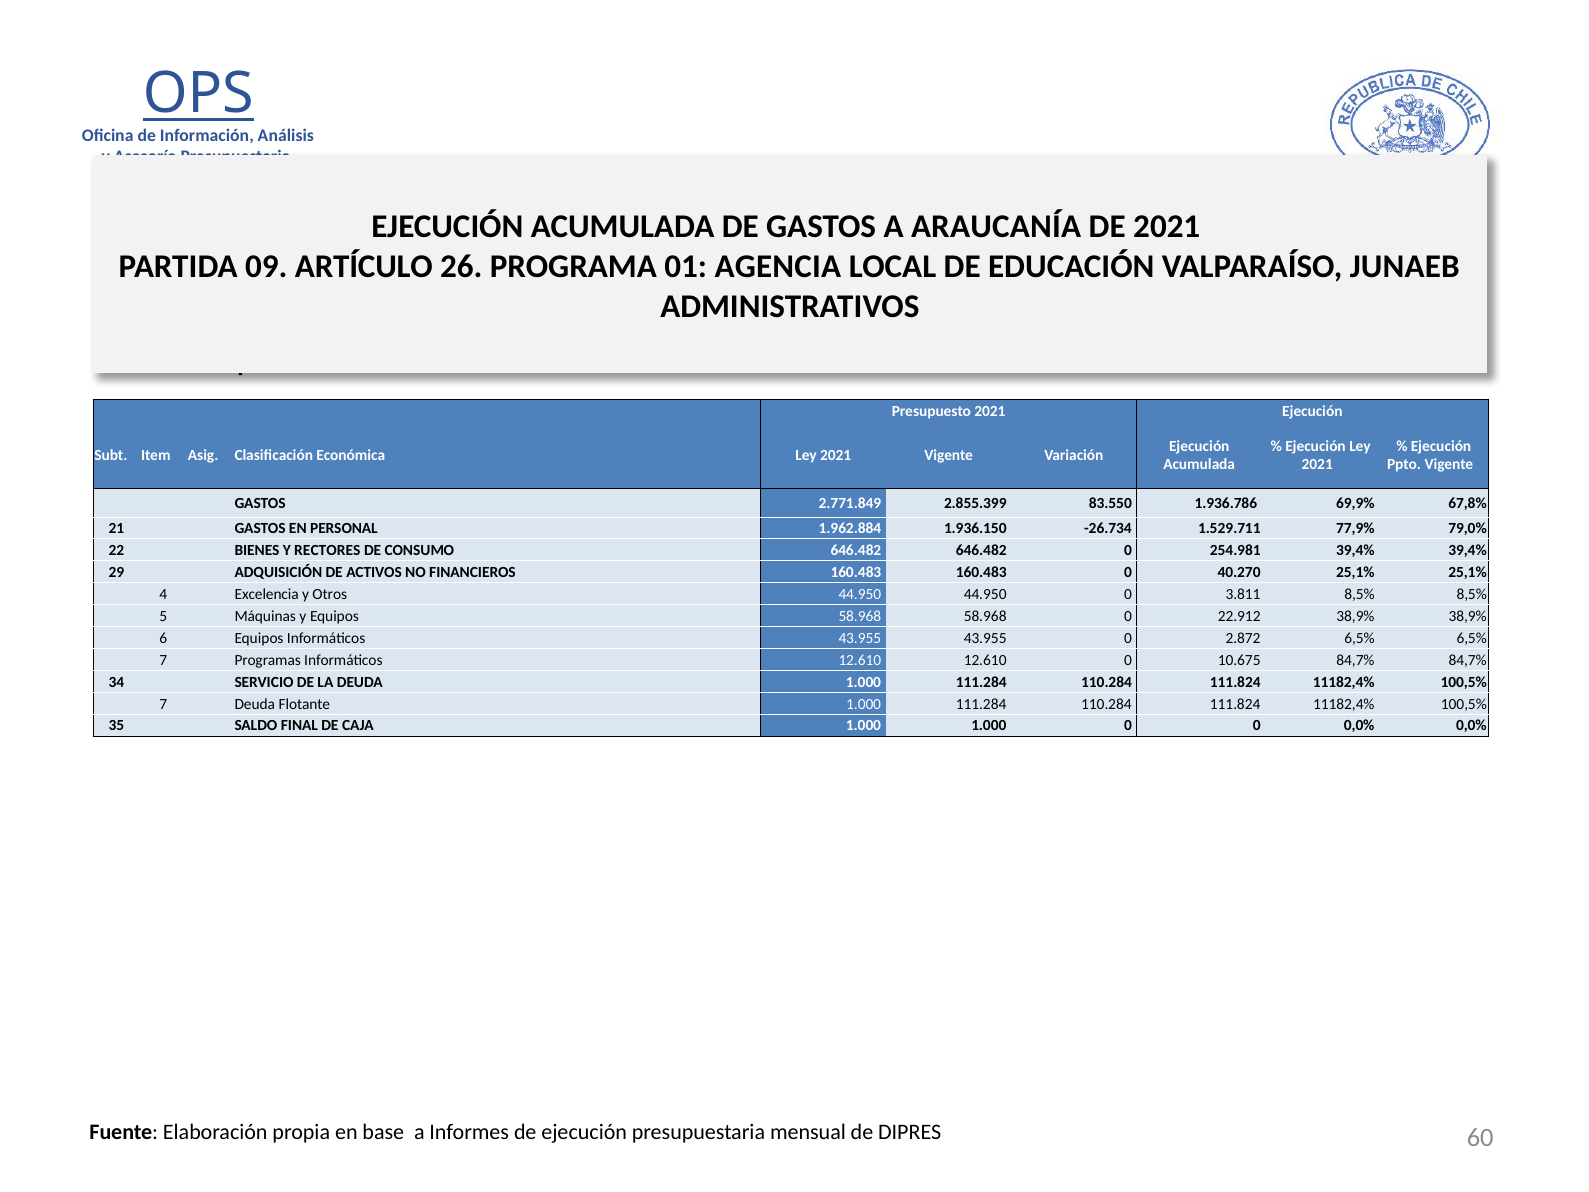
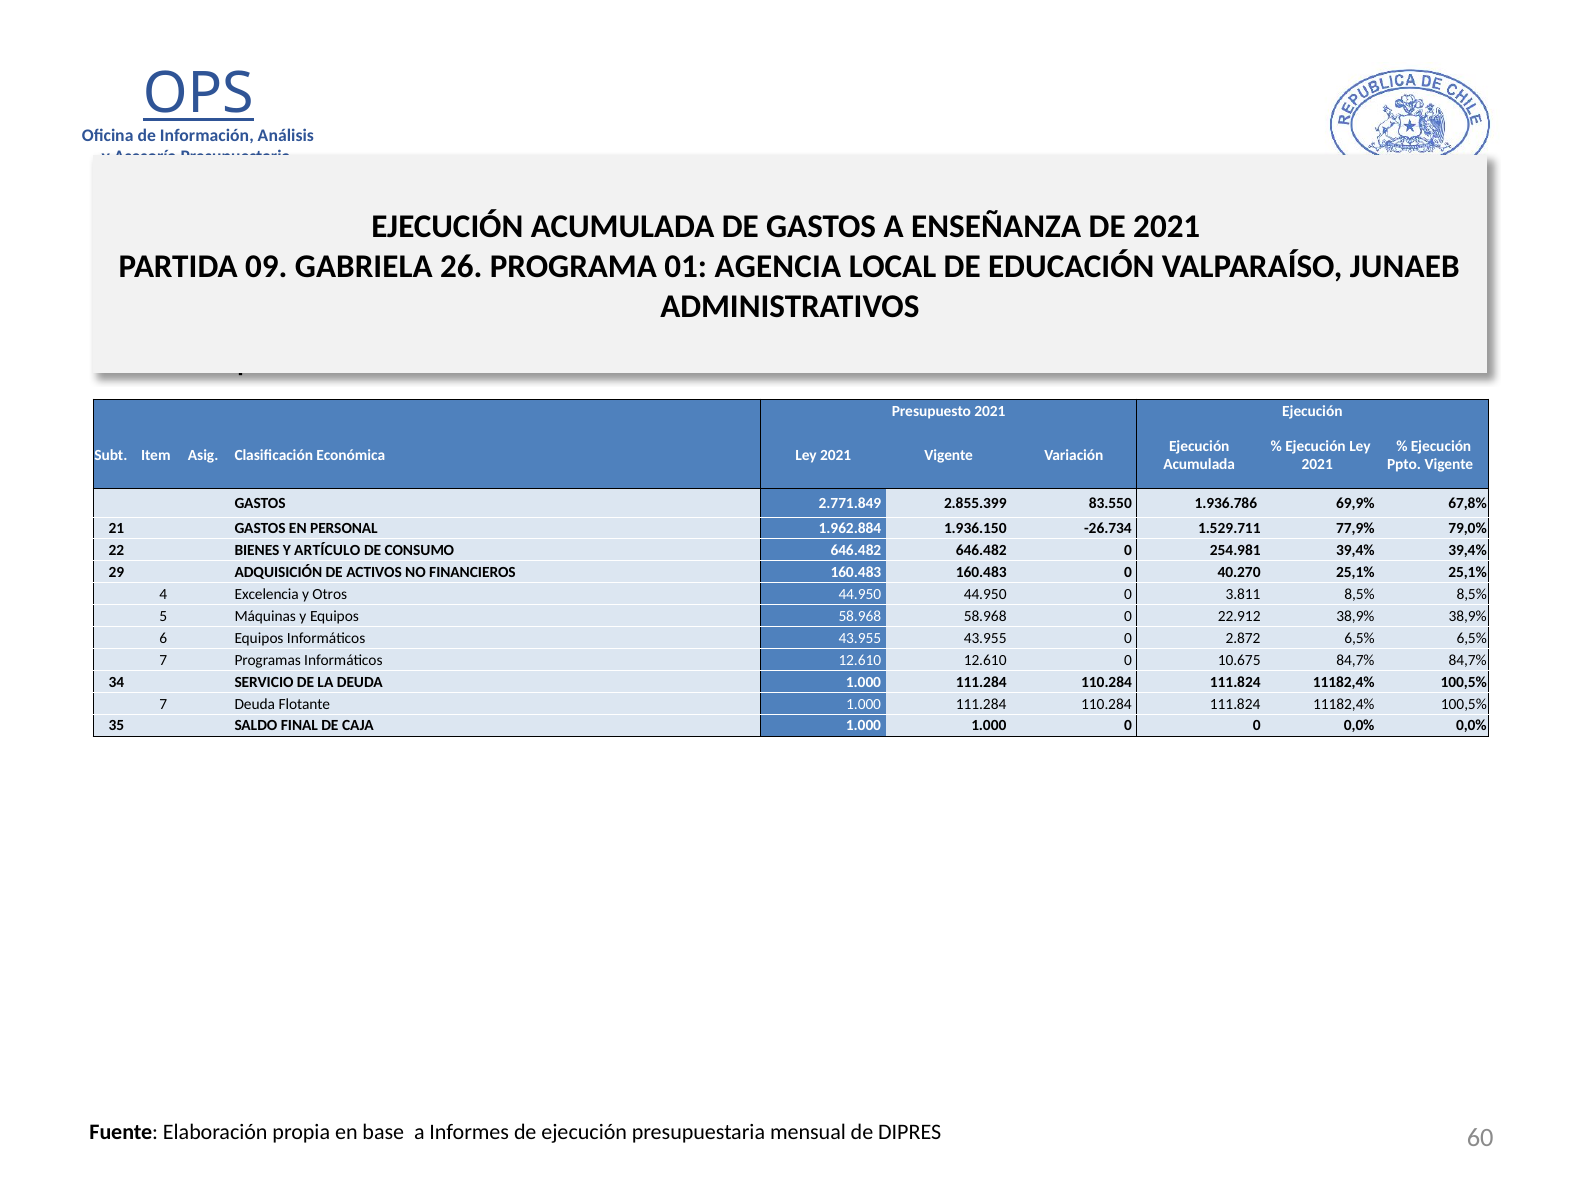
ARAUCANÍA: ARAUCANÍA -> ENSEÑANZA
ARTÍCULO: ARTÍCULO -> GABRIELA
RECTORES: RECTORES -> ARTÍCULO
